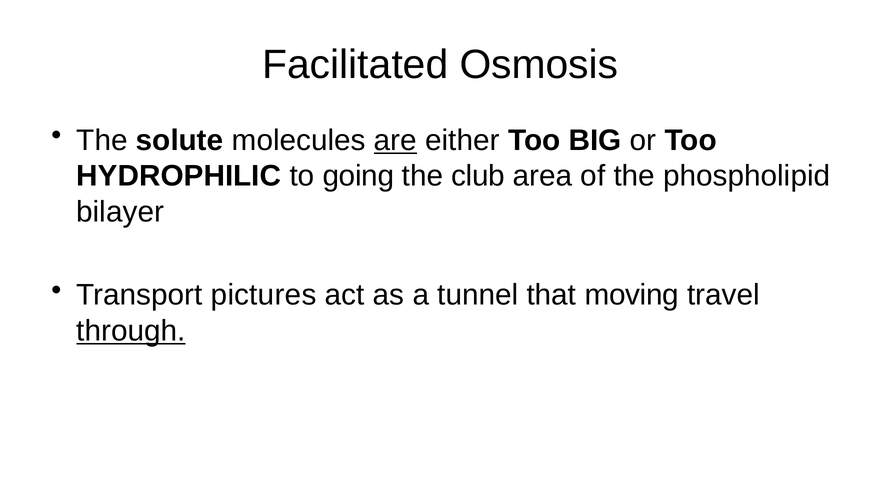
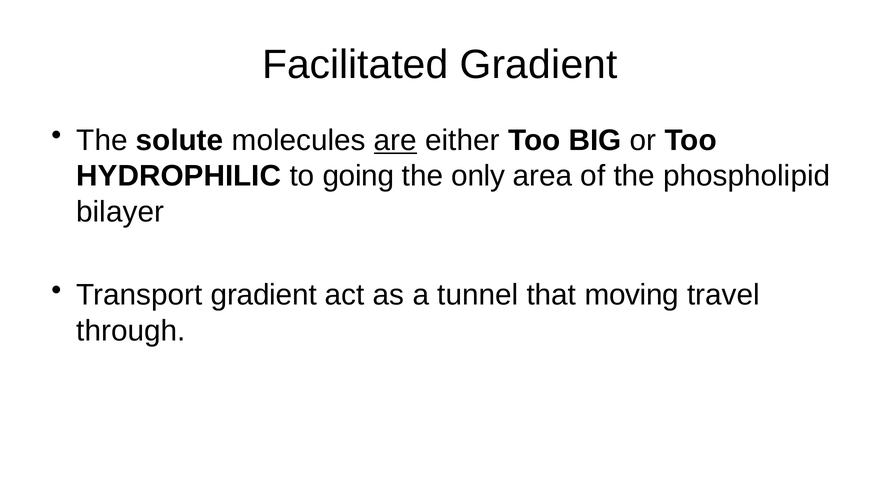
Facilitated Osmosis: Osmosis -> Gradient
club: club -> only
Transport pictures: pictures -> gradient
through underline: present -> none
